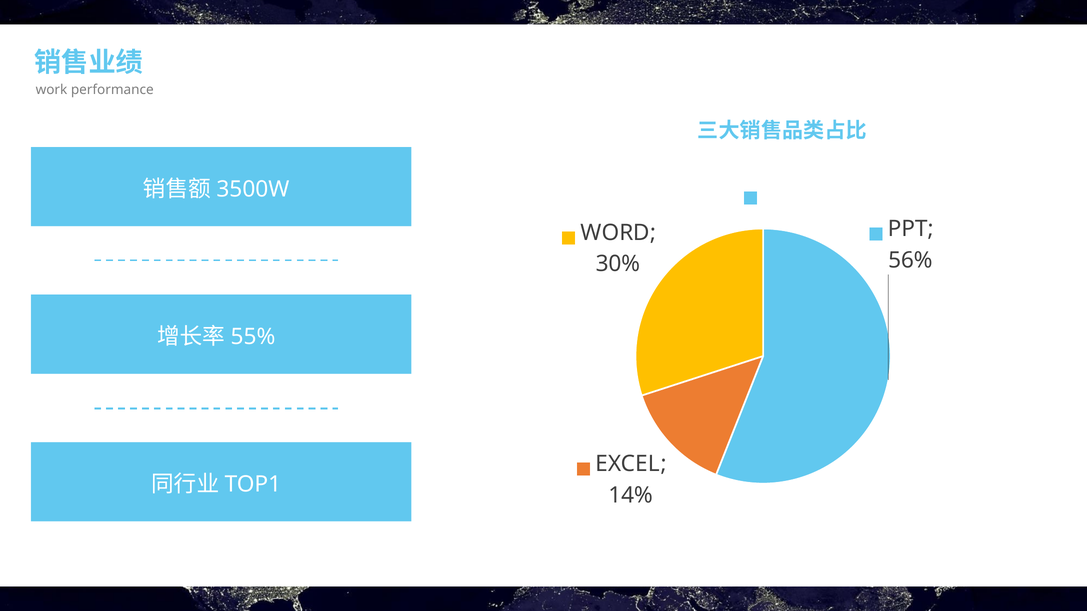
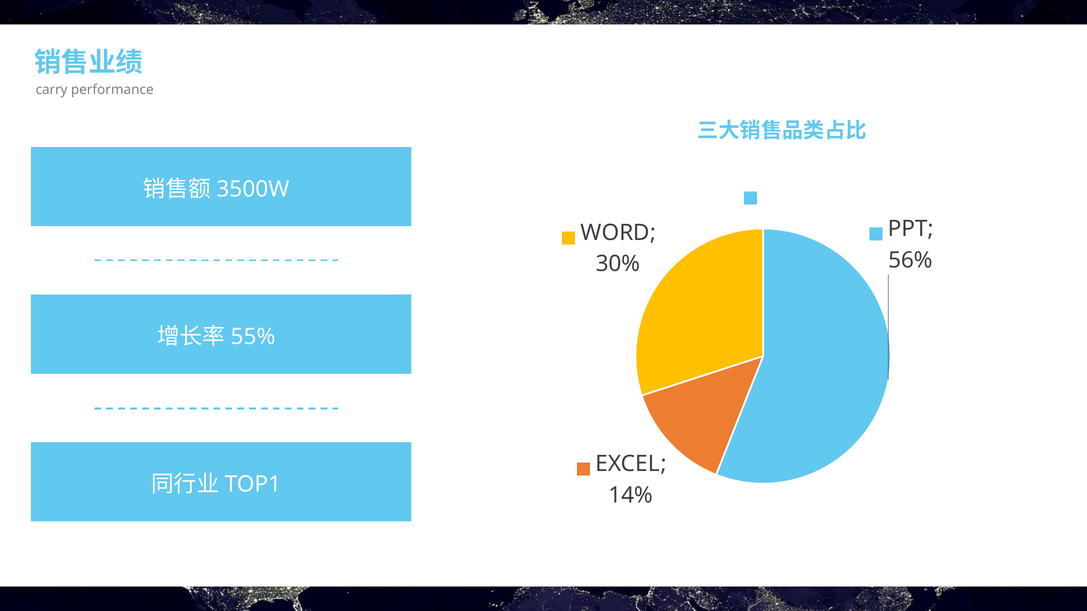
work: work -> carry
